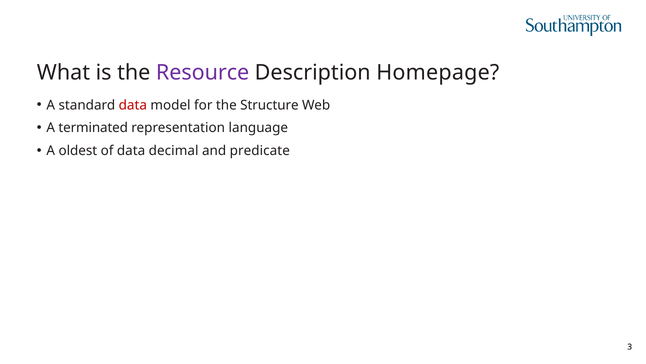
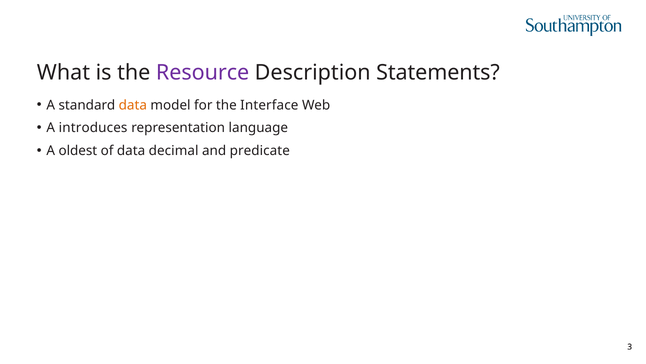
Homepage: Homepage -> Statements
data at (133, 105) colour: red -> orange
Structure: Structure -> Interface
terminated: terminated -> introduces
